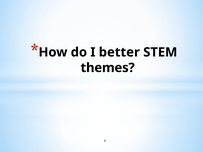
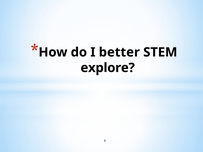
themes: themes -> explore
